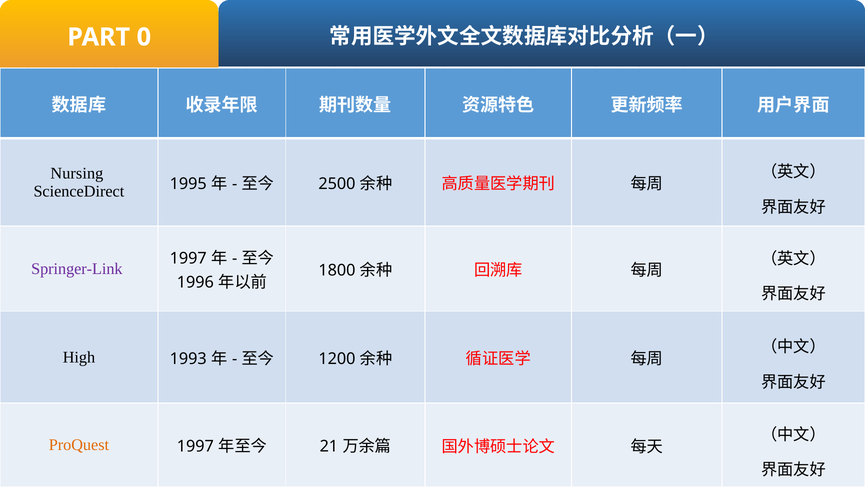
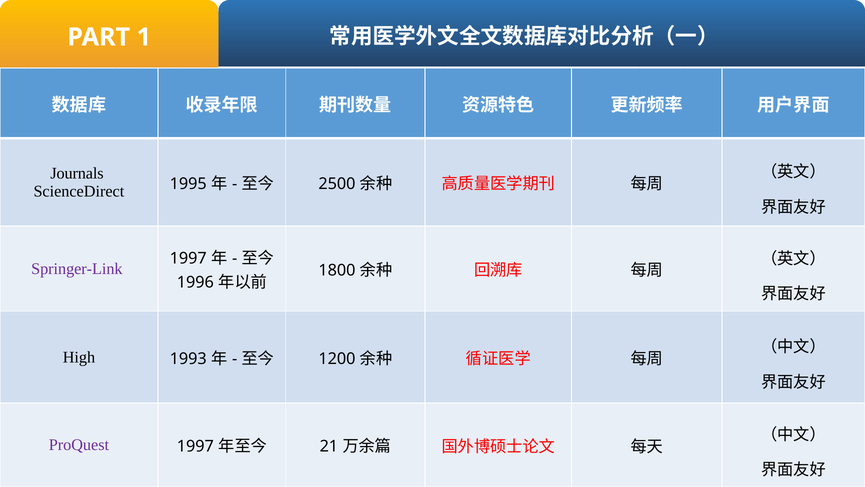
0: 0 -> 1
Nursing: Nursing -> Journals
ProQuest colour: orange -> purple
